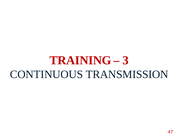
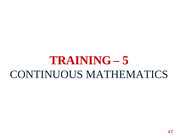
3: 3 -> 5
TRANSMISSION: TRANSMISSION -> MATHEMATICS
